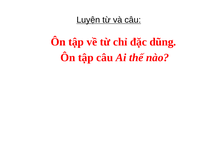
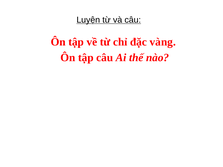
dũng: dũng -> vàng
